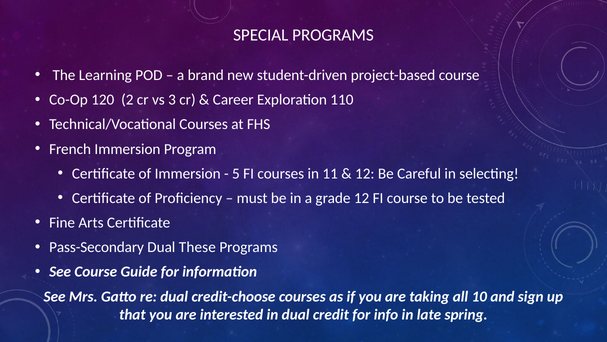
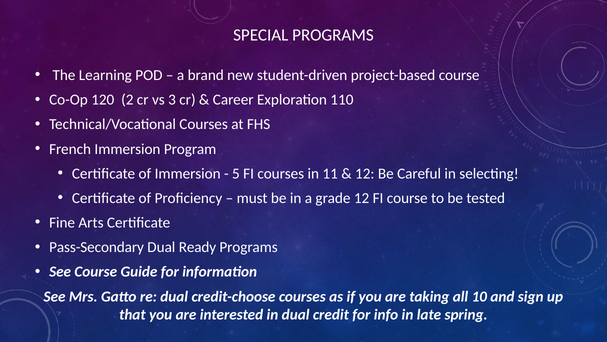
These: These -> Ready
